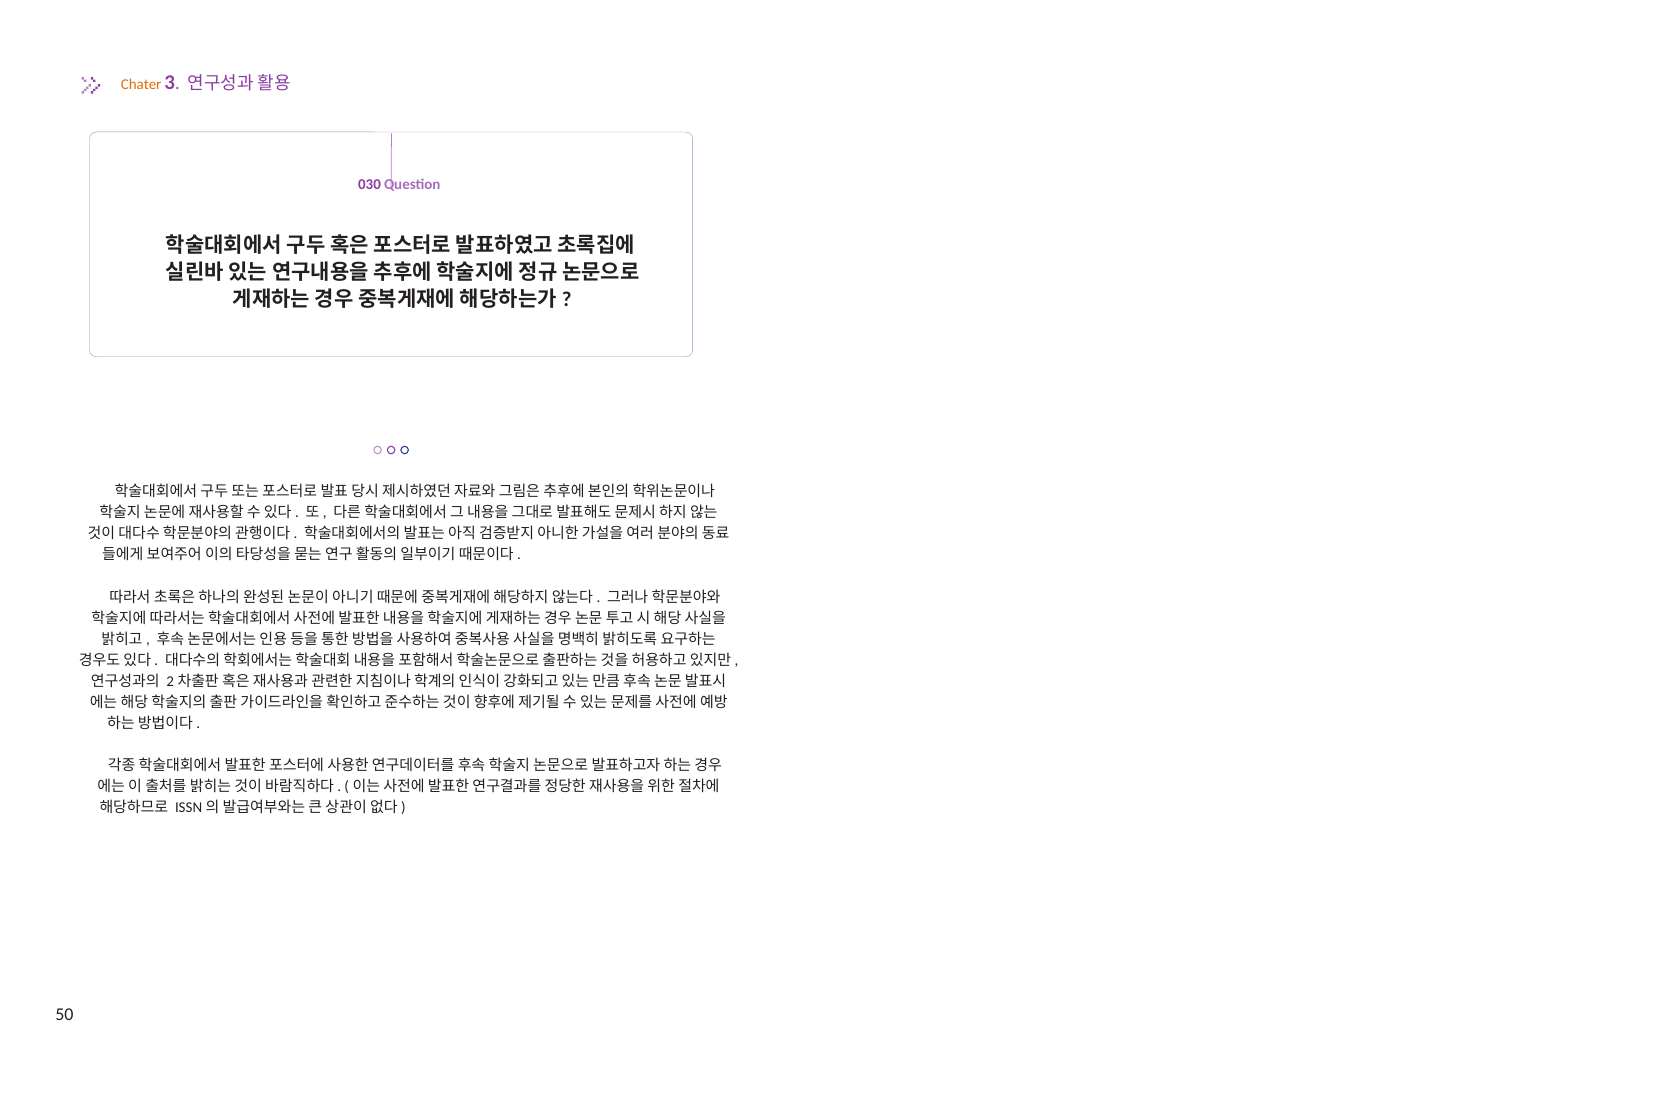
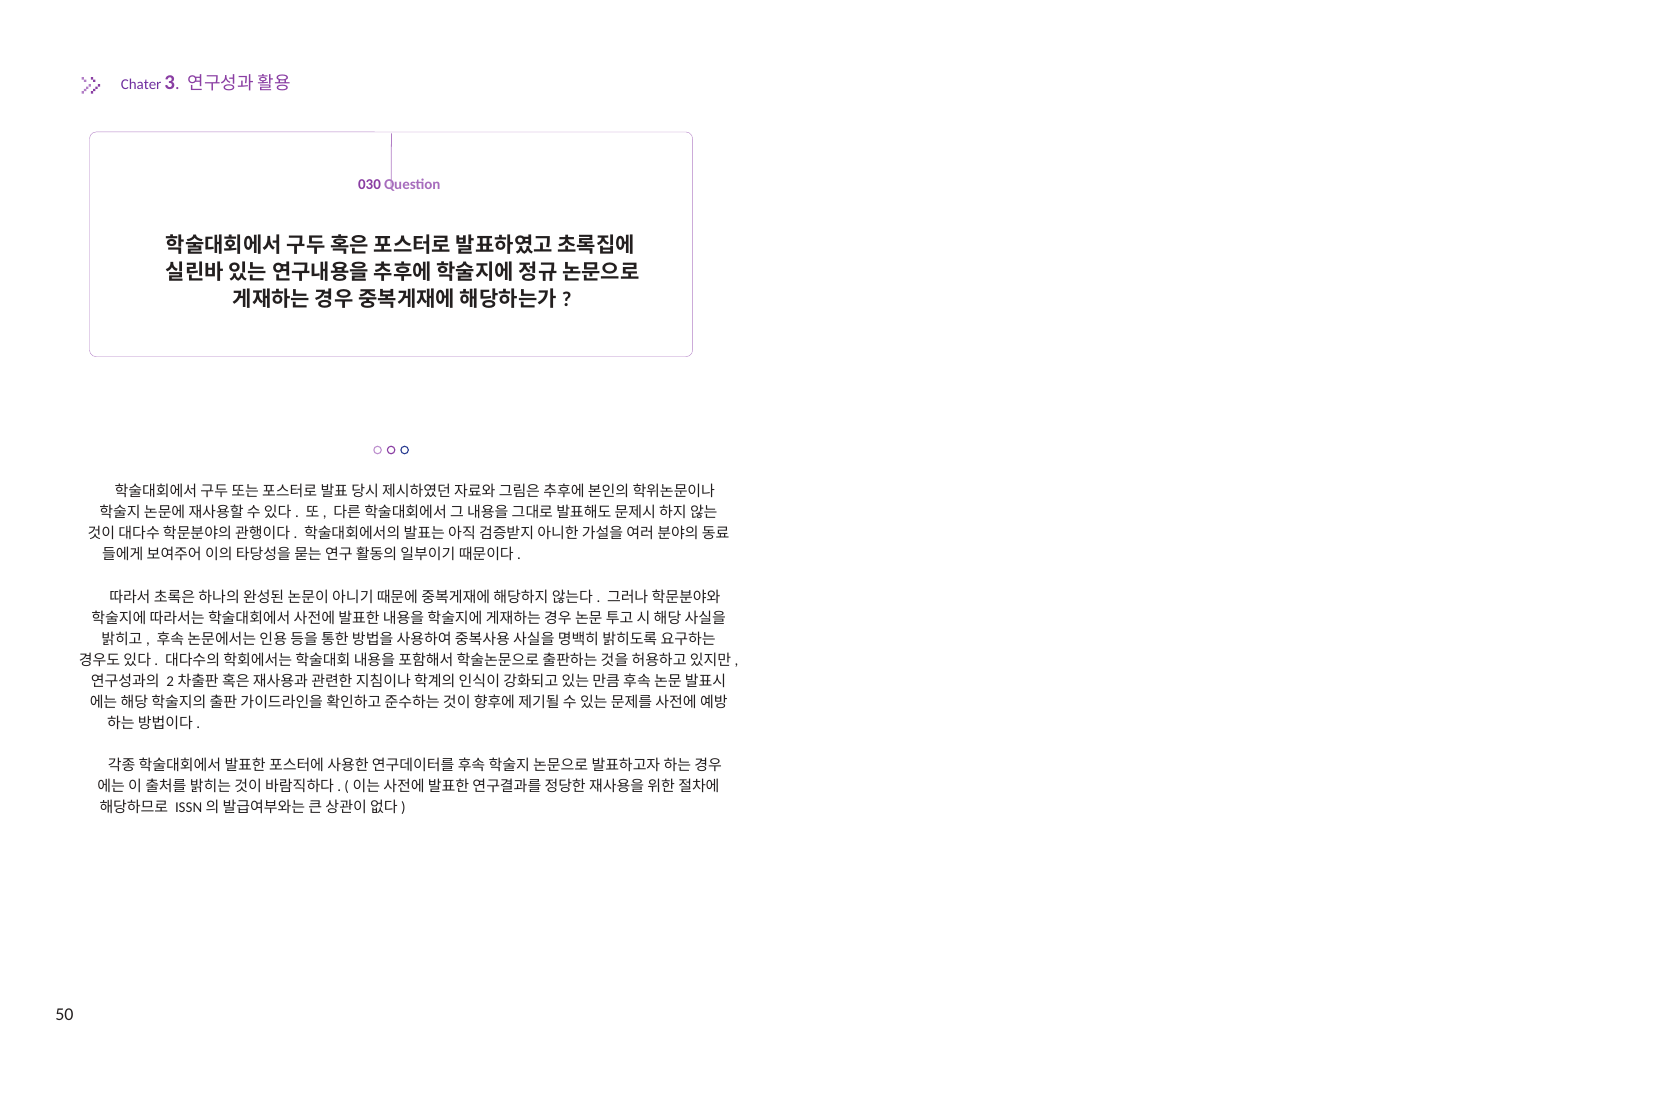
Chater colour: orange -> purple
